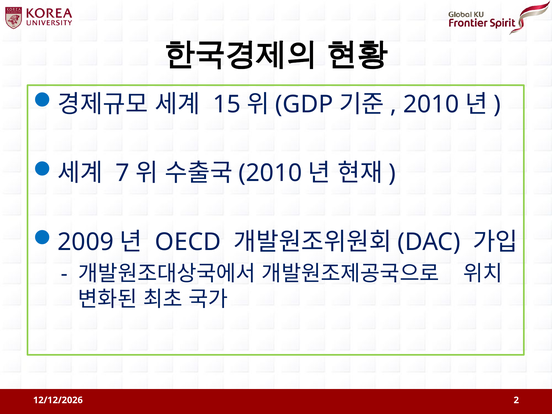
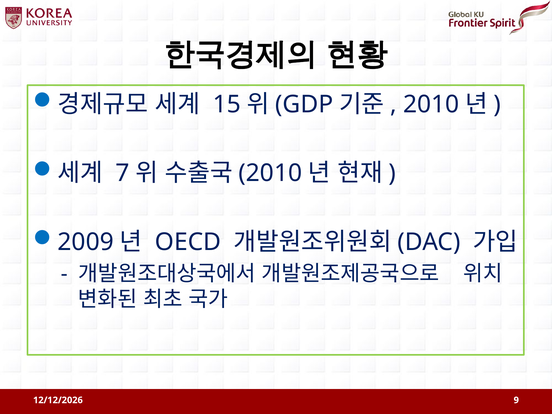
2: 2 -> 9
